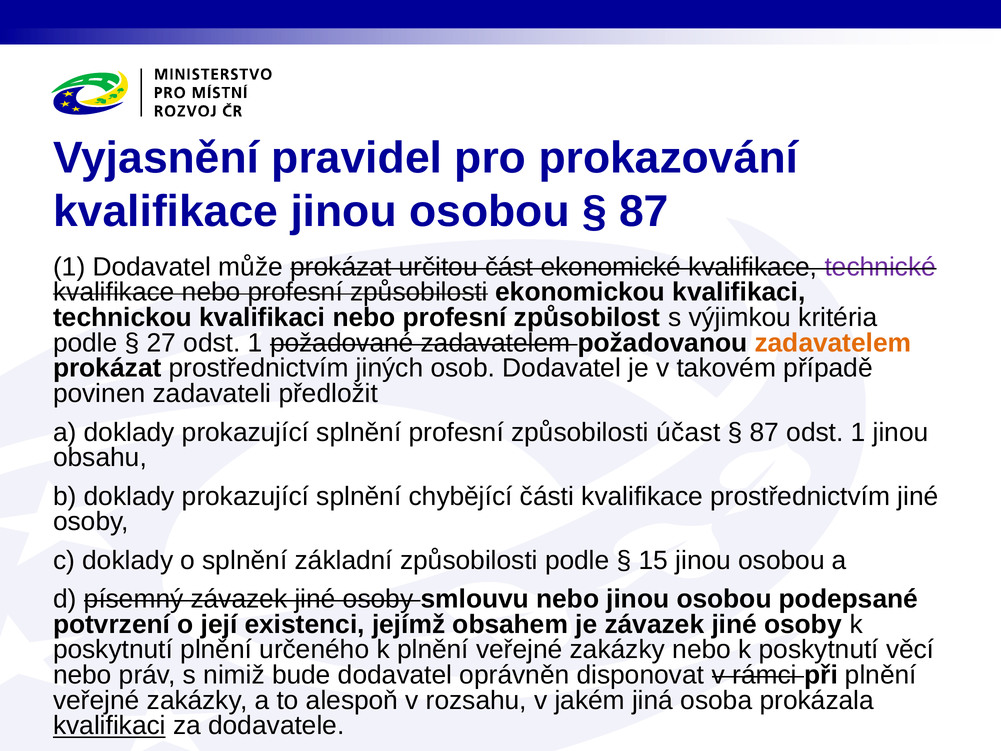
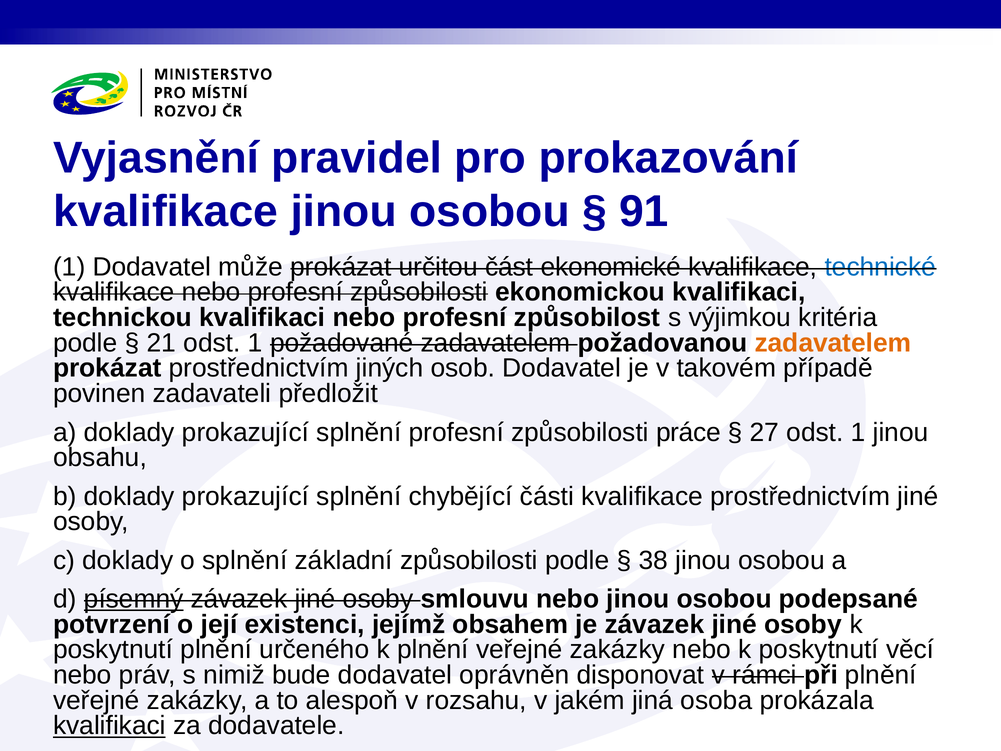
87 at (644, 211): 87 -> 91
technické colour: purple -> blue
27: 27 -> 21
účast: účast -> práce
87 at (764, 432): 87 -> 27
15: 15 -> 38
písemný underline: none -> present
